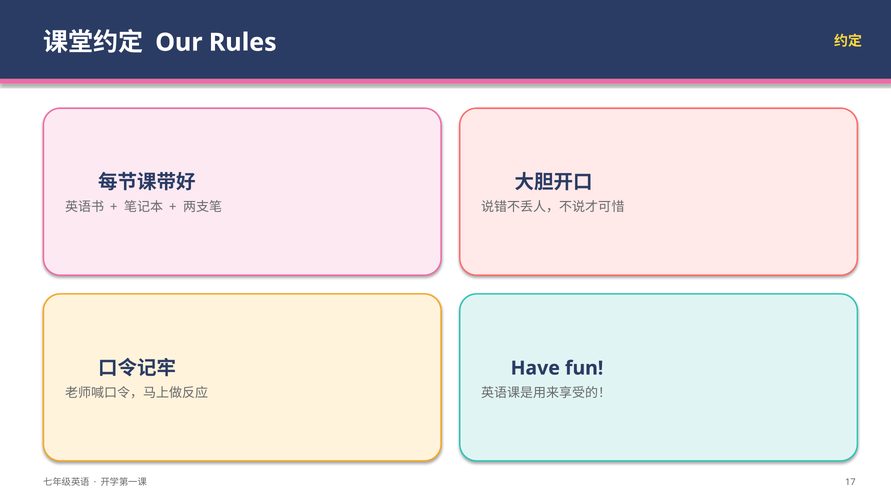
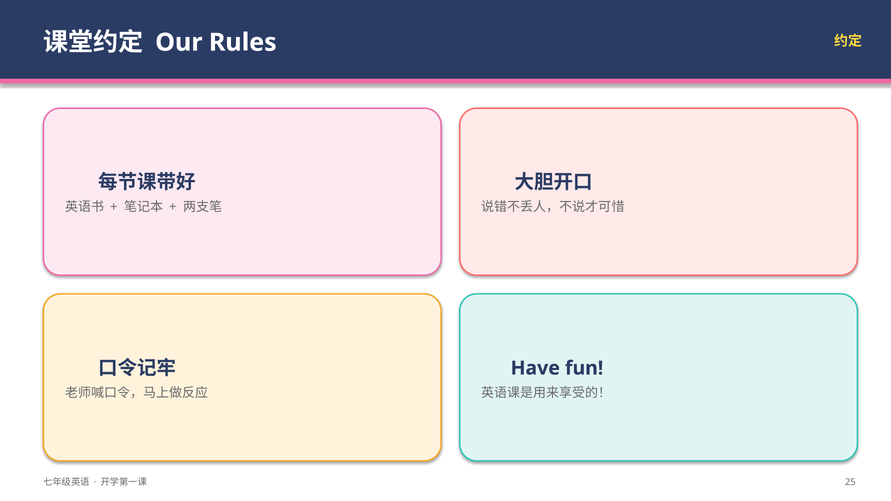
17: 17 -> 25
